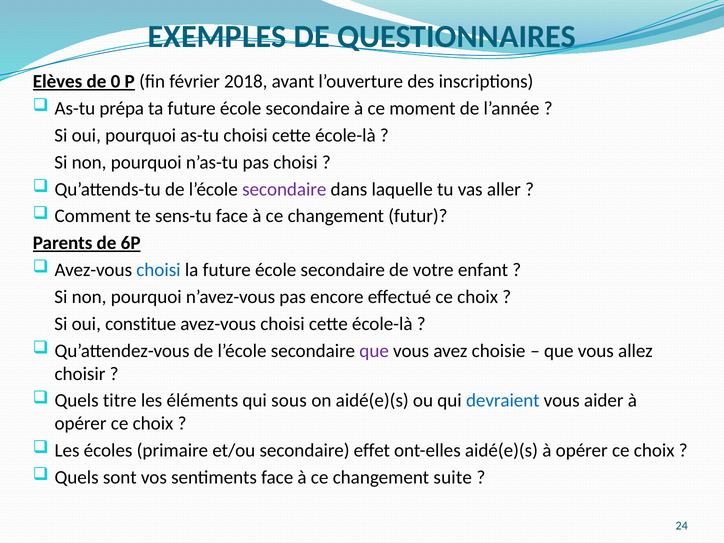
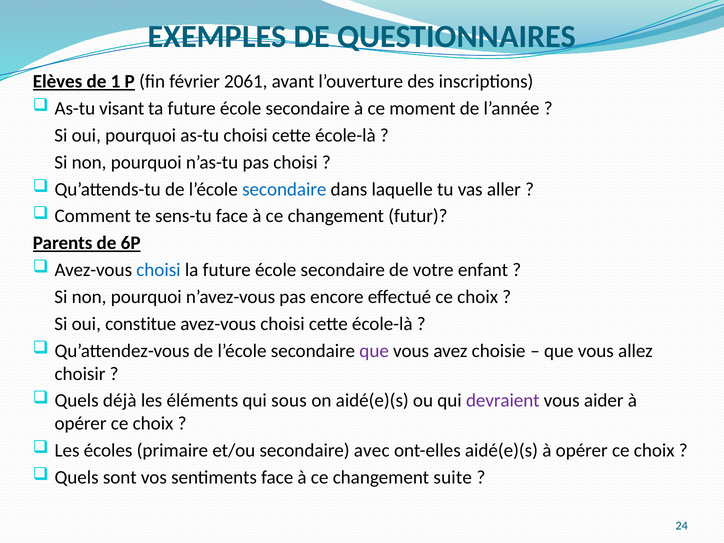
0: 0 -> 1
2018: 2018 -> 2061
prépa: prépa -> visant
secondaire at (284, 189) colour: purple -> blue
titre: titre -> déjà
devraient colour: blue -> purple
effet: effet -> avec
